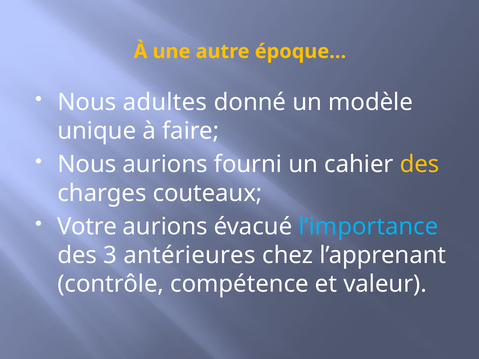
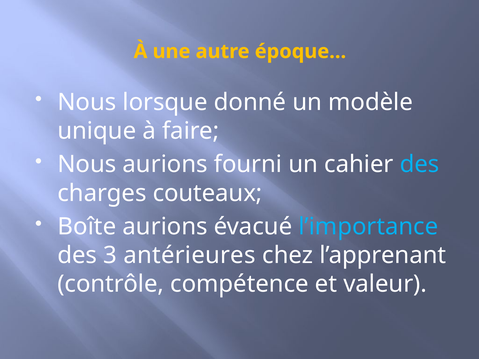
adultes: adultes -> lorsque
des at (420, 165) colour: yellow -> light blue
Votre: Votre -> Boîte
